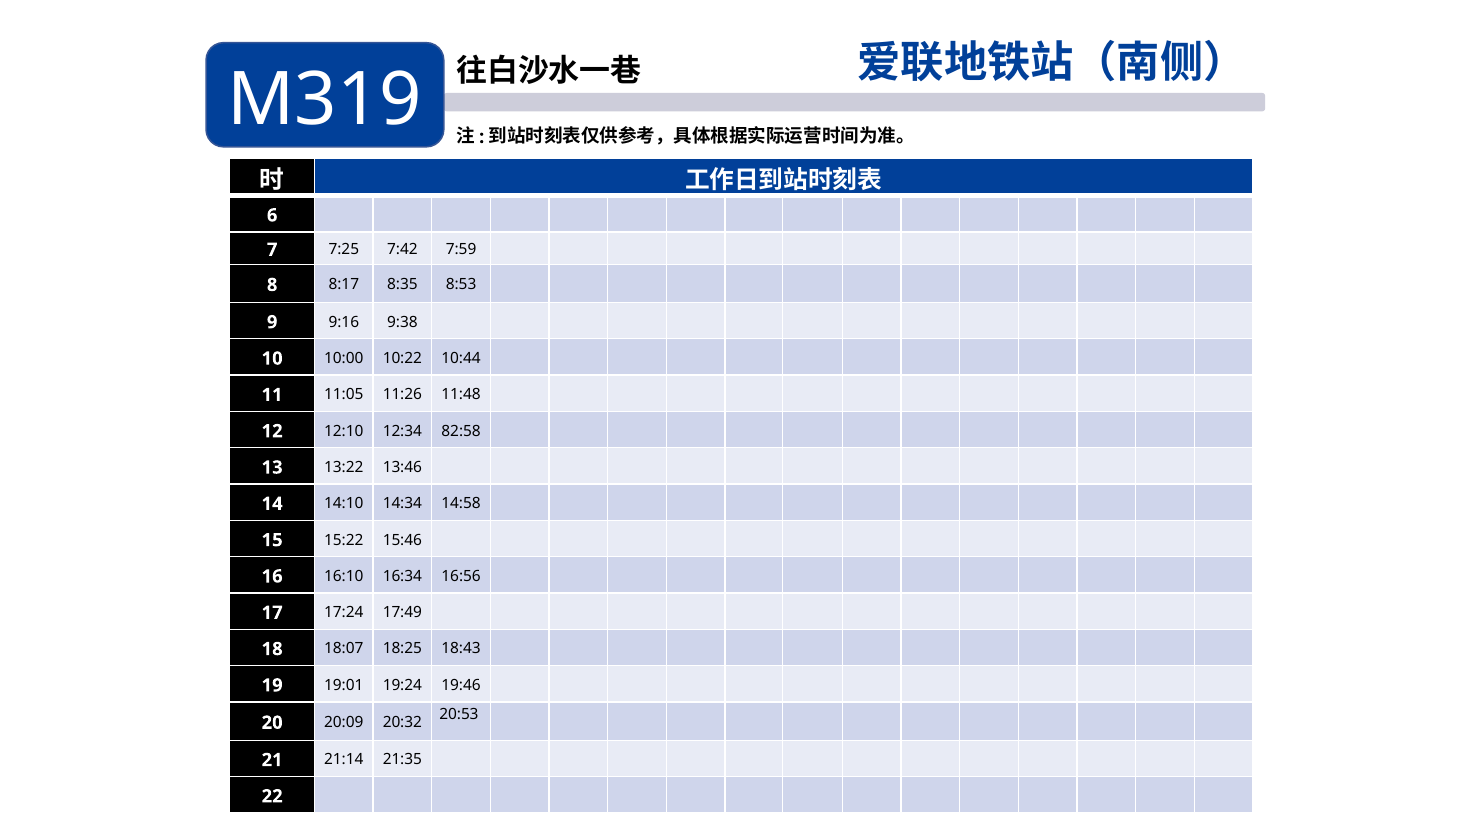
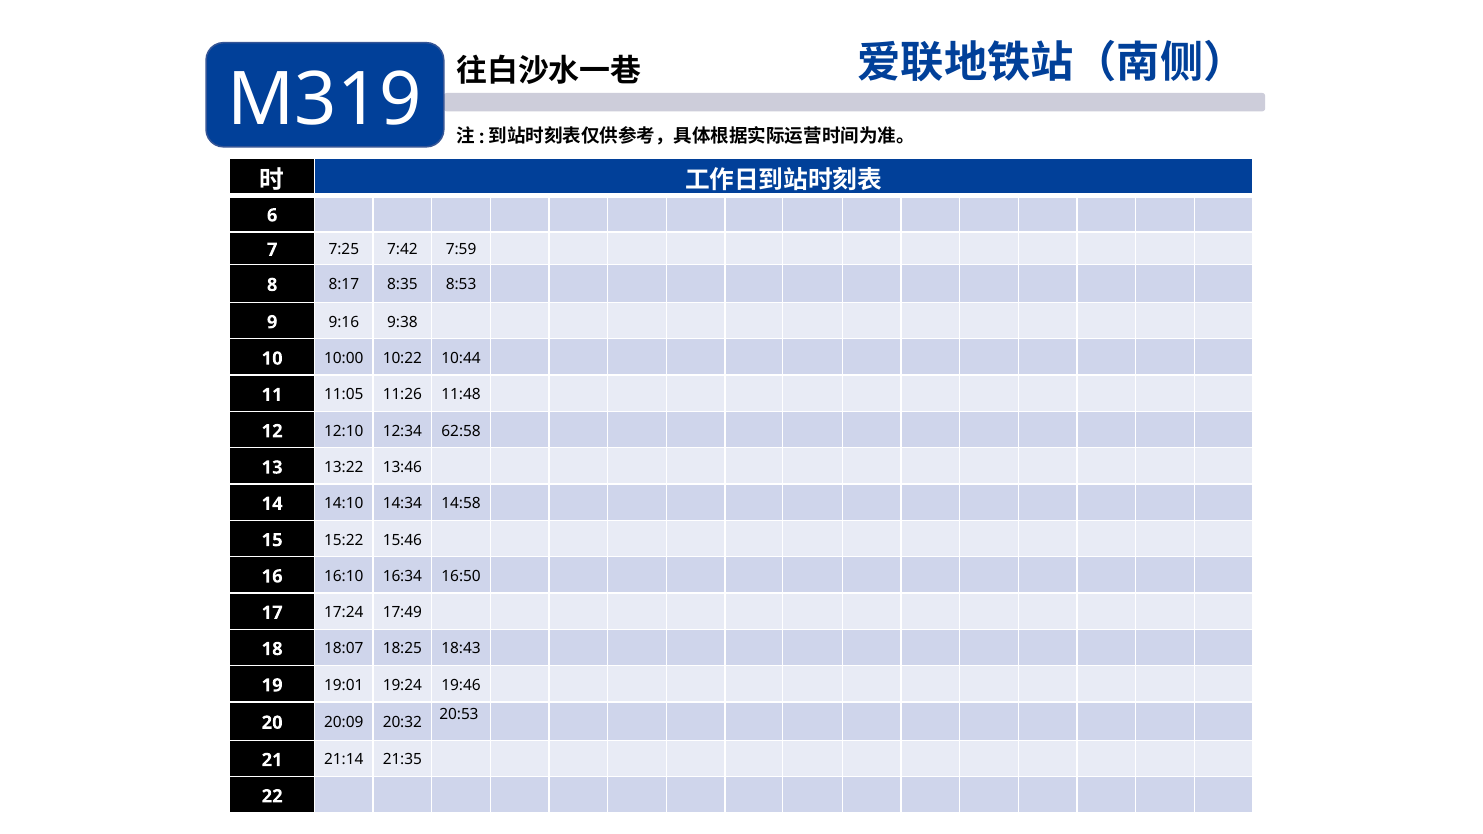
82:58: 82:58 -> 62:58
16:56: 16:56 -> 16:50
